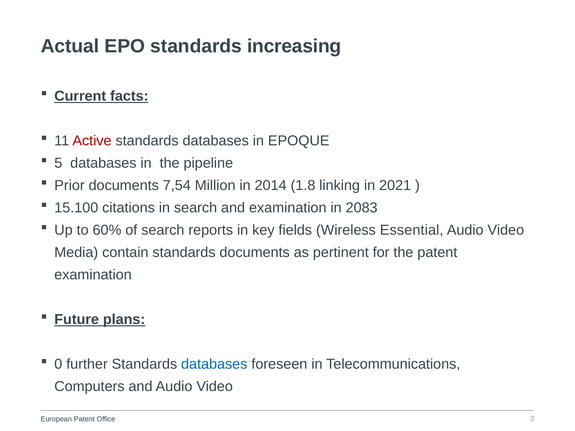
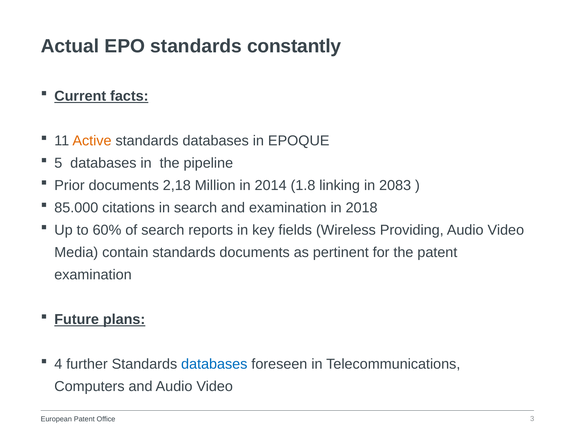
increasing: increasing -> constantly
Active colour: red -> orange
7,54: 7,54 -> 2,18
2021: 2021 -> 2083
15.100: 15.100 -> 85.000
2083: 2083 -> 2018
Essential: Essential -> Providing
0: 0 -> 4
